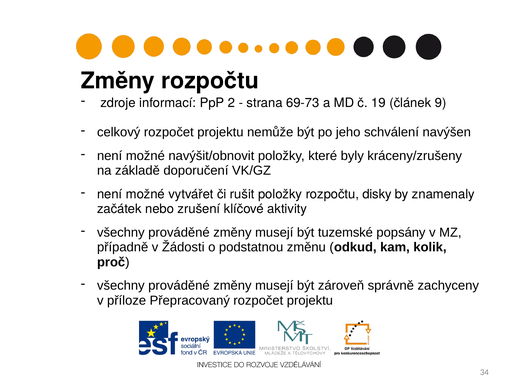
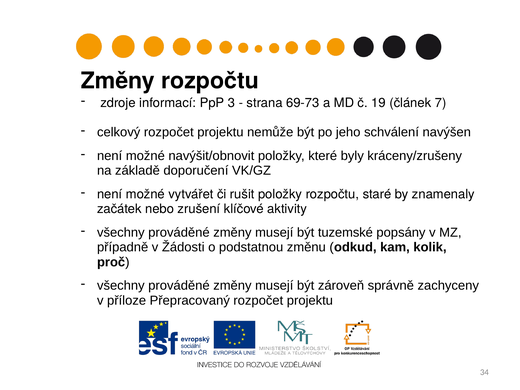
2: 2 -> 3
9: 9 -> 7
disky: disky -> staré
